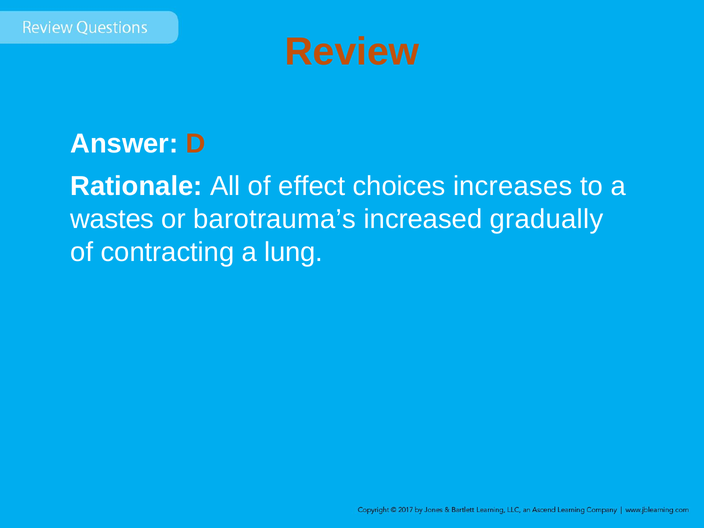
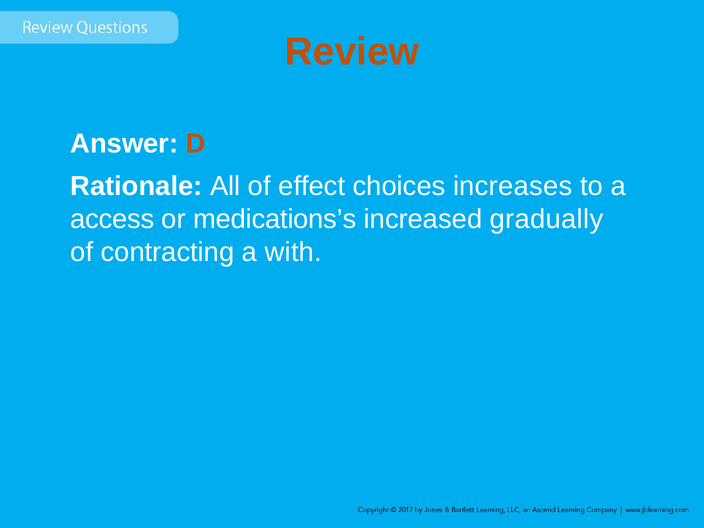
wastes: wastes -> access
barotrauma’s: barotrauma’s -> medications’s
lung: lung -> with
